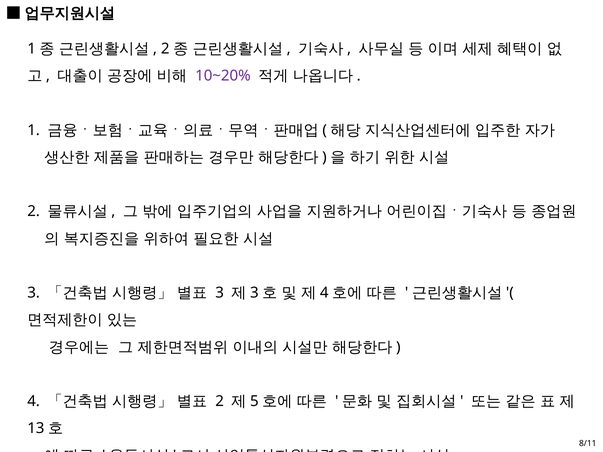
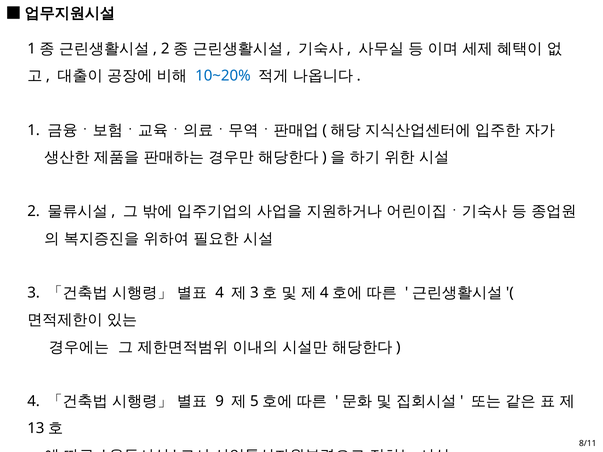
10~20% colour: purple -> blue
3 at (220, 293): 3 -> 4
2 at (220, 402): 2 -> 9
